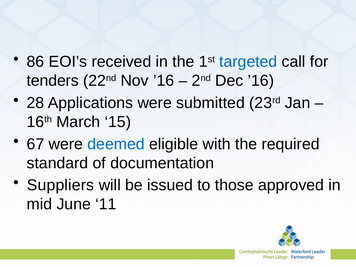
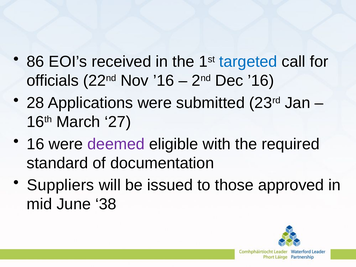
tenders: tenders -> officials
15: 15 -> 27
67: 67 -> 16
deemed colour: blue -> purple
11: 11 -> 38
